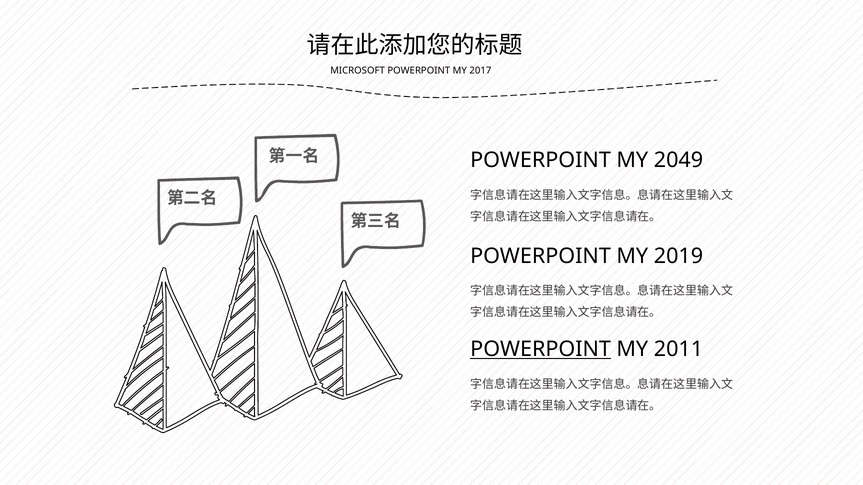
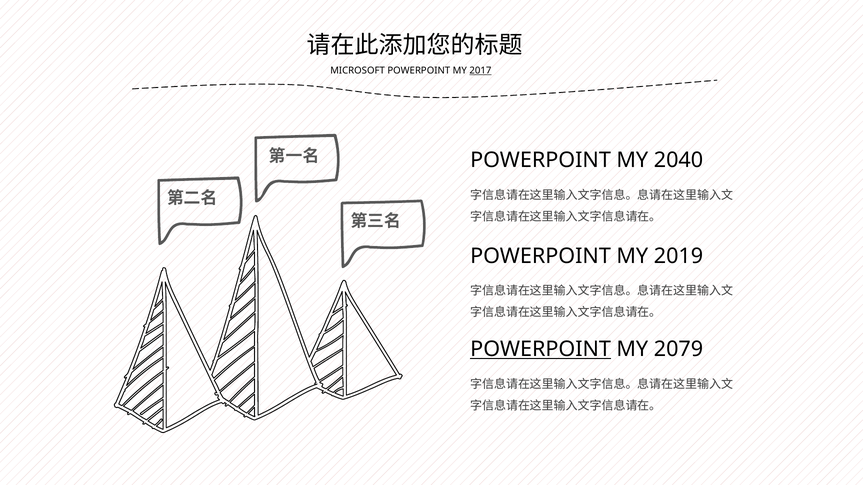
2017 underline: none -> present
2049: 2049 -> 2040
2011: 2011 -> 2079
